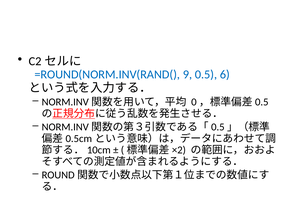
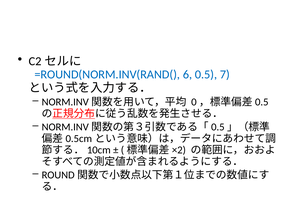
9: 9 -> 6
6: 6 -> 7
